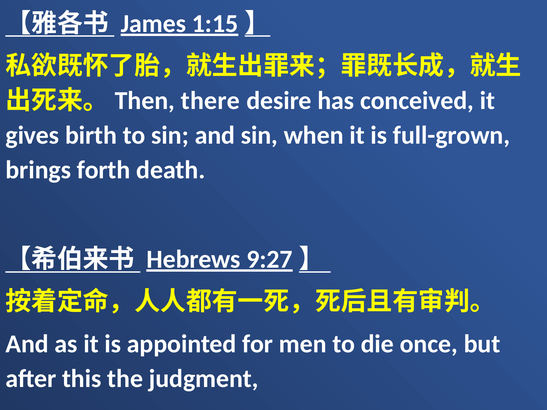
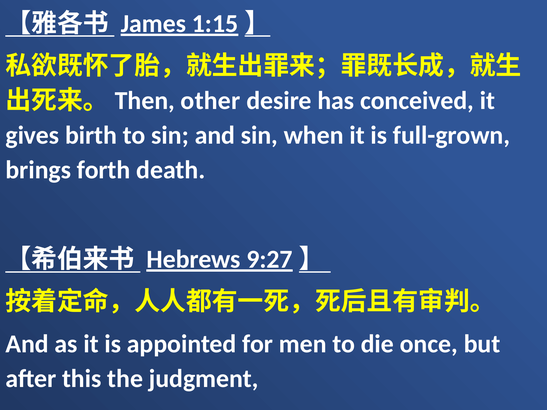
there: there -> other
